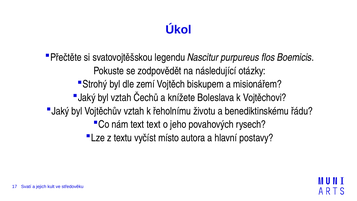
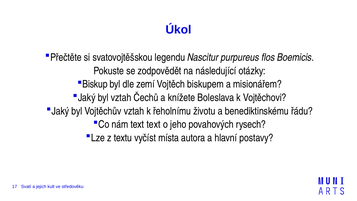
Strohý: Strohý -> Biskup
místo: místo -> místa
